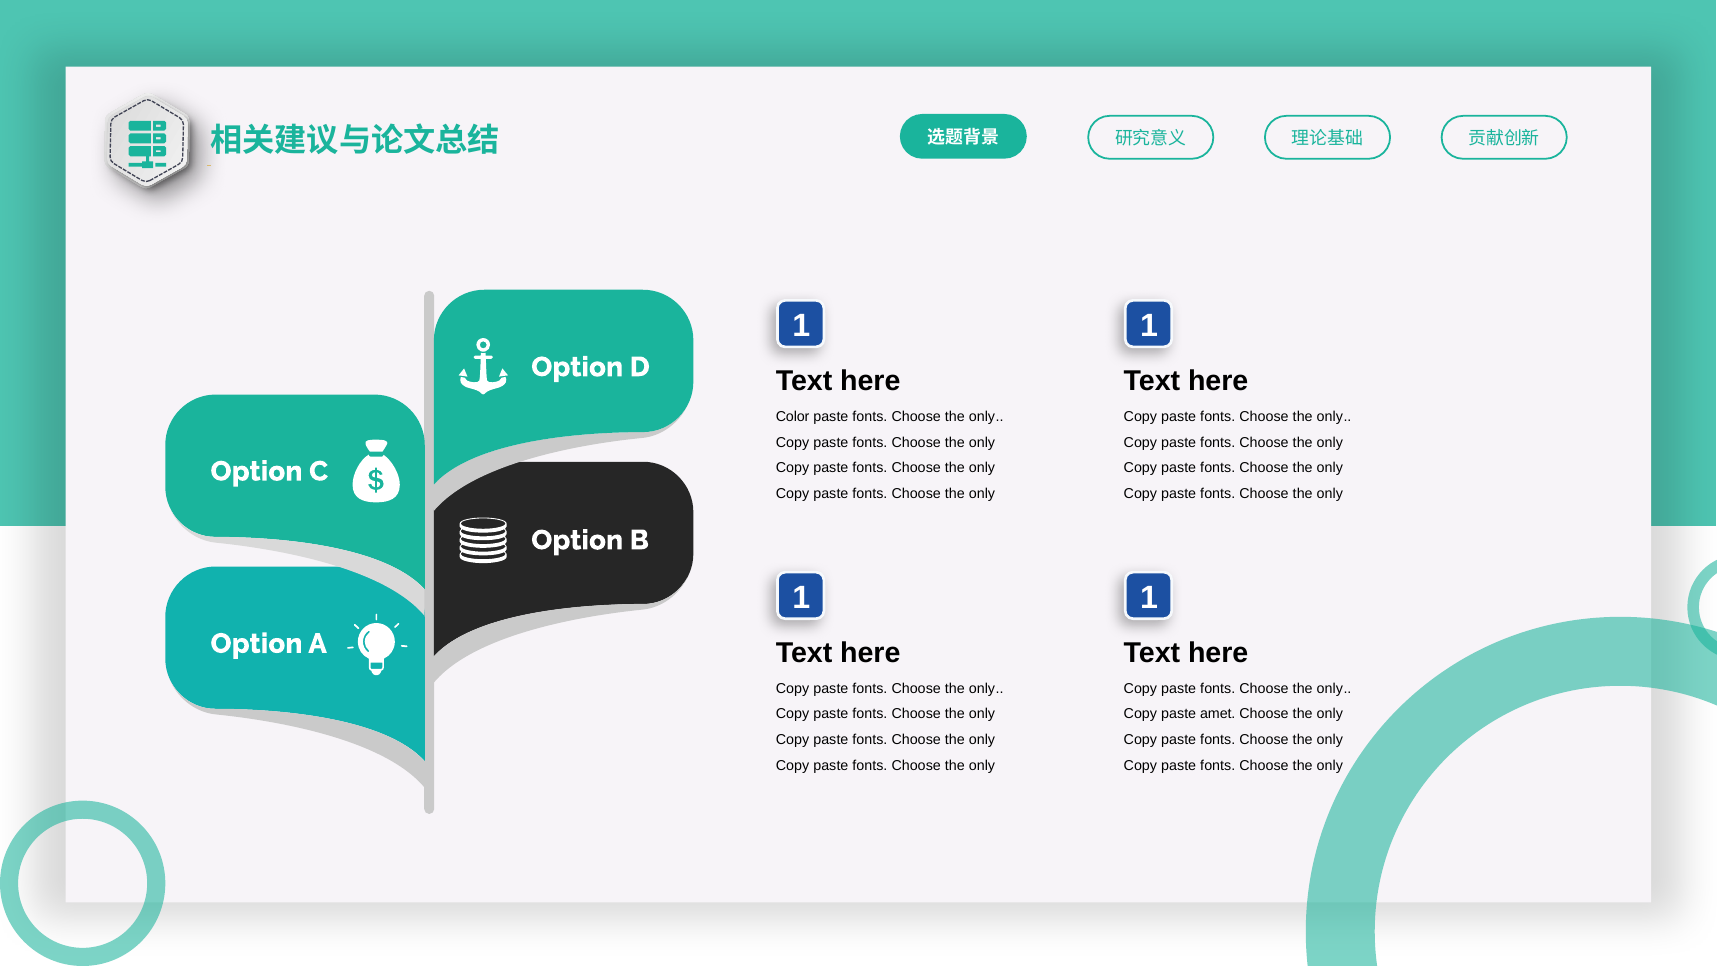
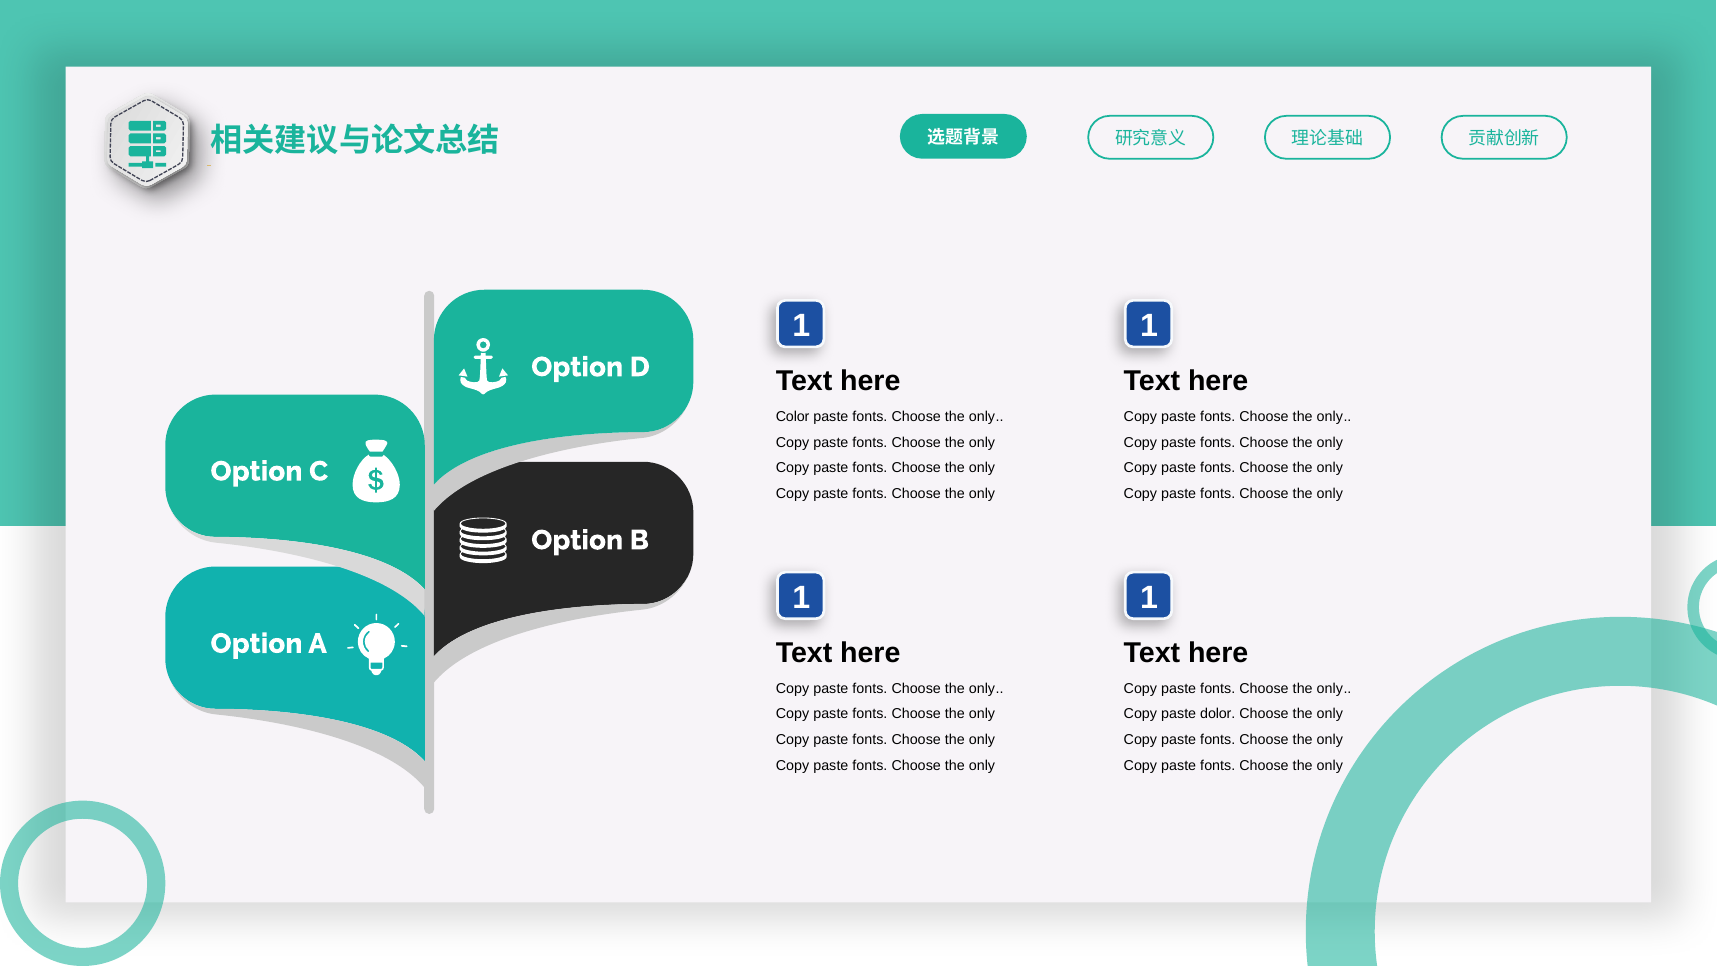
amet: amet -> dolor
